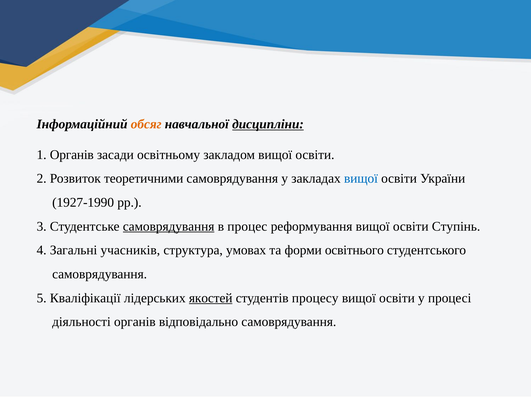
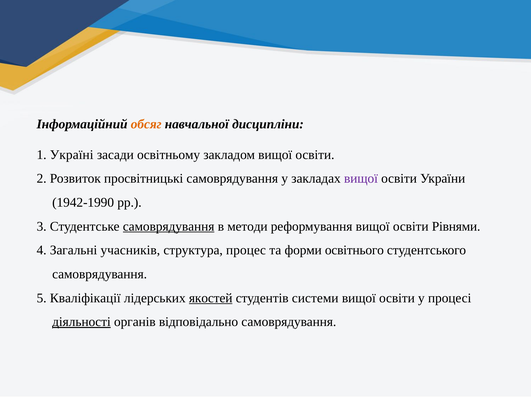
дисципліни underline: present -> none
1 Органів: Органів -> Україні
теоретичними: теоретичними -> просвітницькі
вищої at (361, 179) colour: blue -> purple
1927-1990: 1927-1990 -> 1942-1990
процес: процес -> методи
Ступінь: Ступінь -> Рівнями
умовах: умовах -> процес
процесу: процесу -> системи
діяльності underline: none -> present
